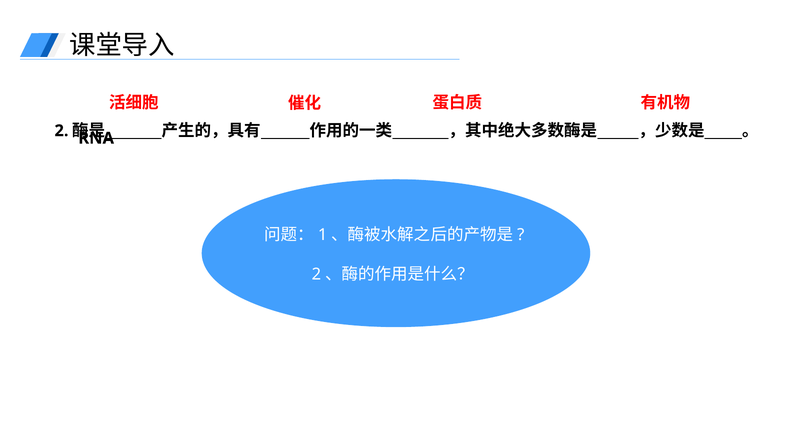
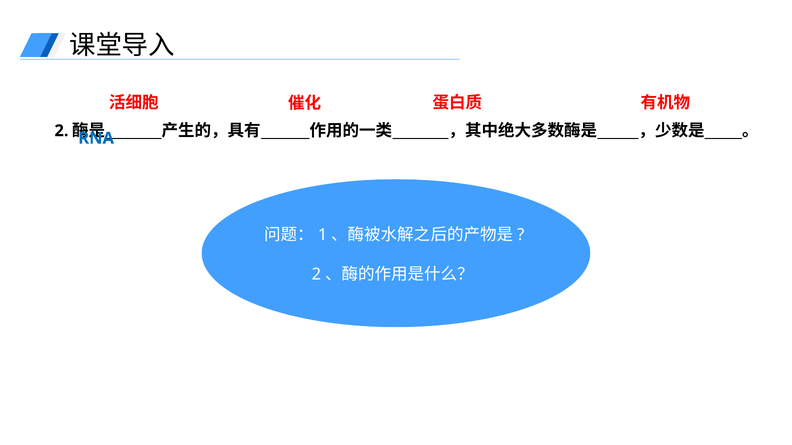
RNA colour: black -> blue
